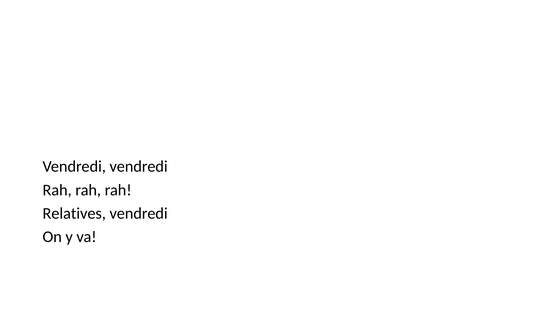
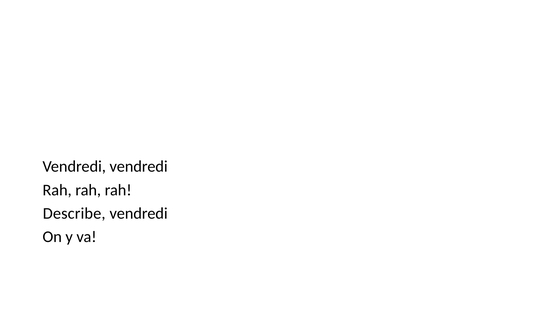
Relatives: Relatives -> Describe
